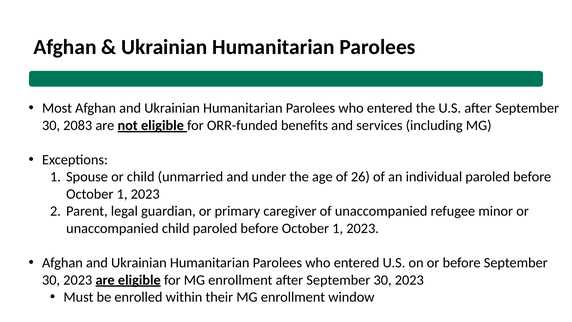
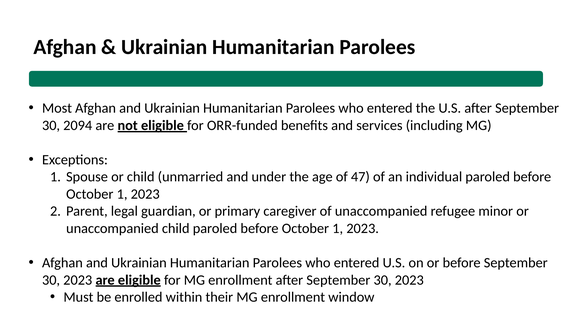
2083: 2083 -> 2094
26: 26 -> 47
